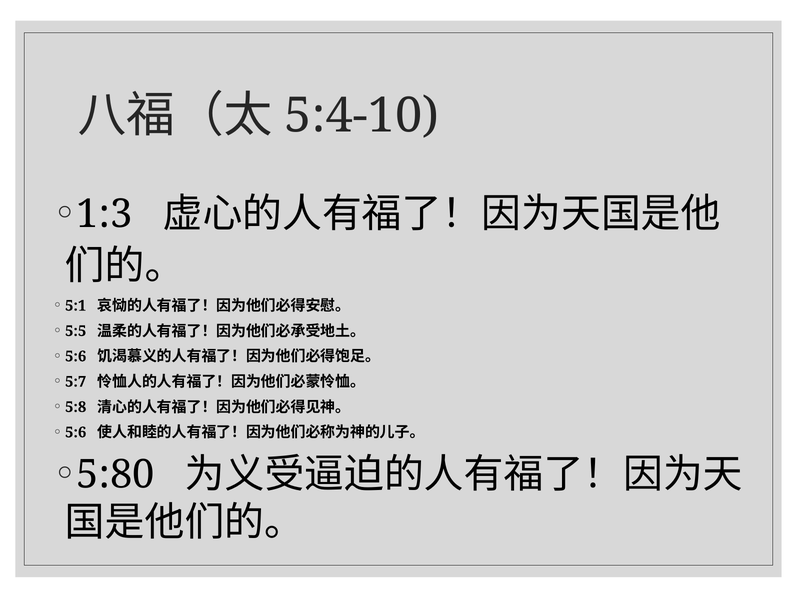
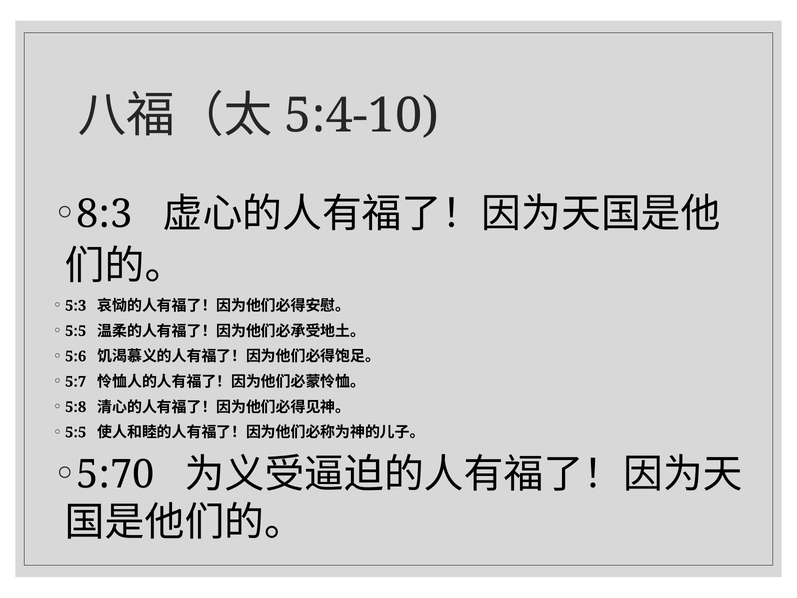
1:3: 1:3 -> 8:3
5:1: 5:1 -> 5:3
5:6 at (76, 432): 5:6 -> 5:5
5:80: 5:80 -> 5:70
